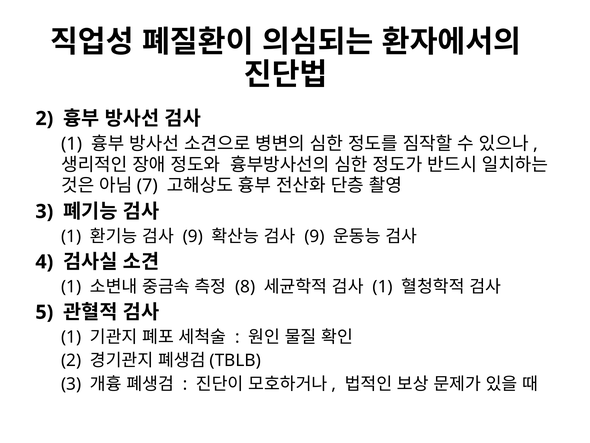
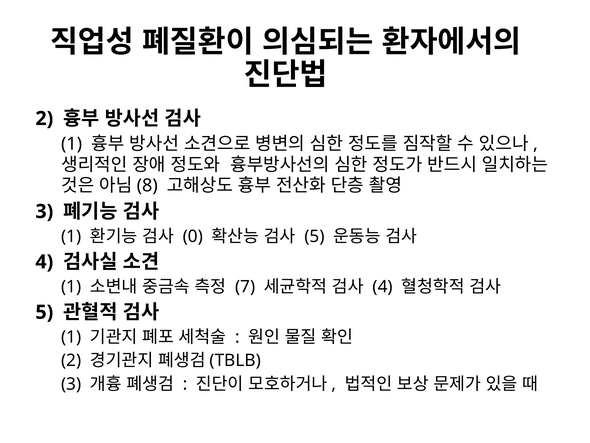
7: 7 -> 8
9 at (193, 236): 9 -> 0
9 at (314, 236): 9 -> 5
8: 8 -> 7
1 at (383, 286): 1 -> 4
